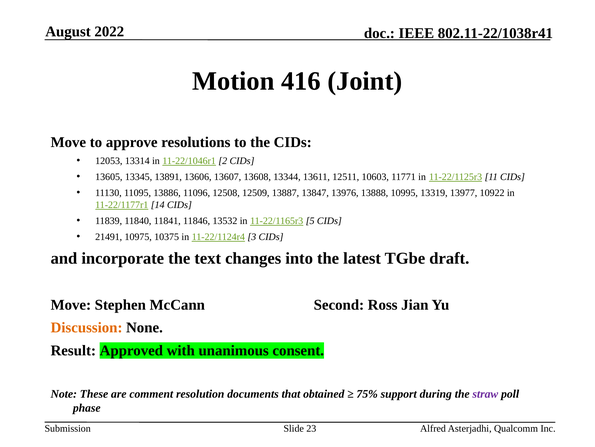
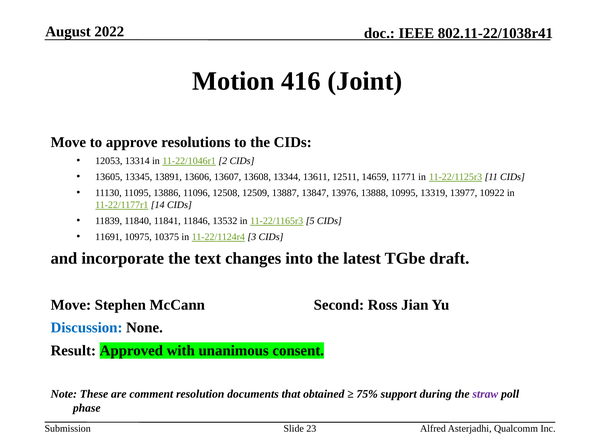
10603: 10603 -> 14659
21491: 21491 -> 11691
Discussion colour: orange -> blue
